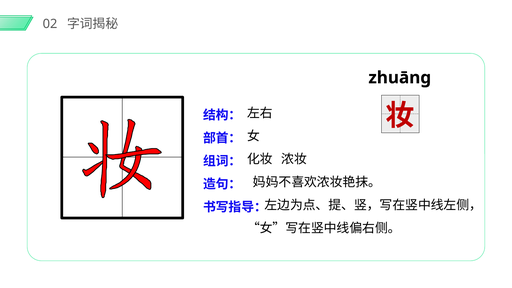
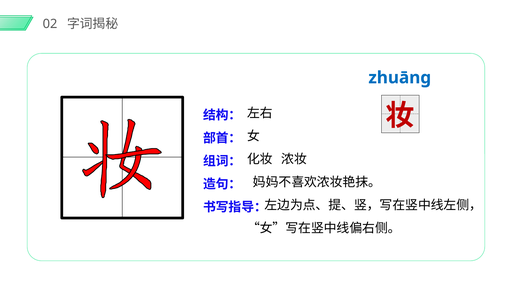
zhuāng colour: black -> blue
